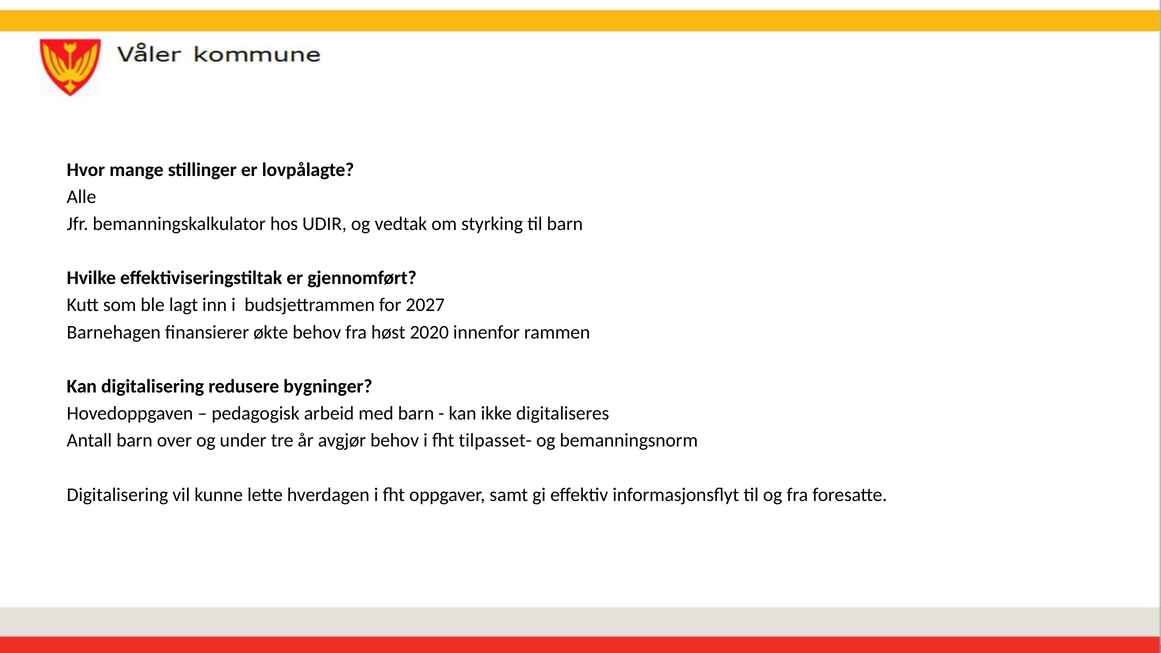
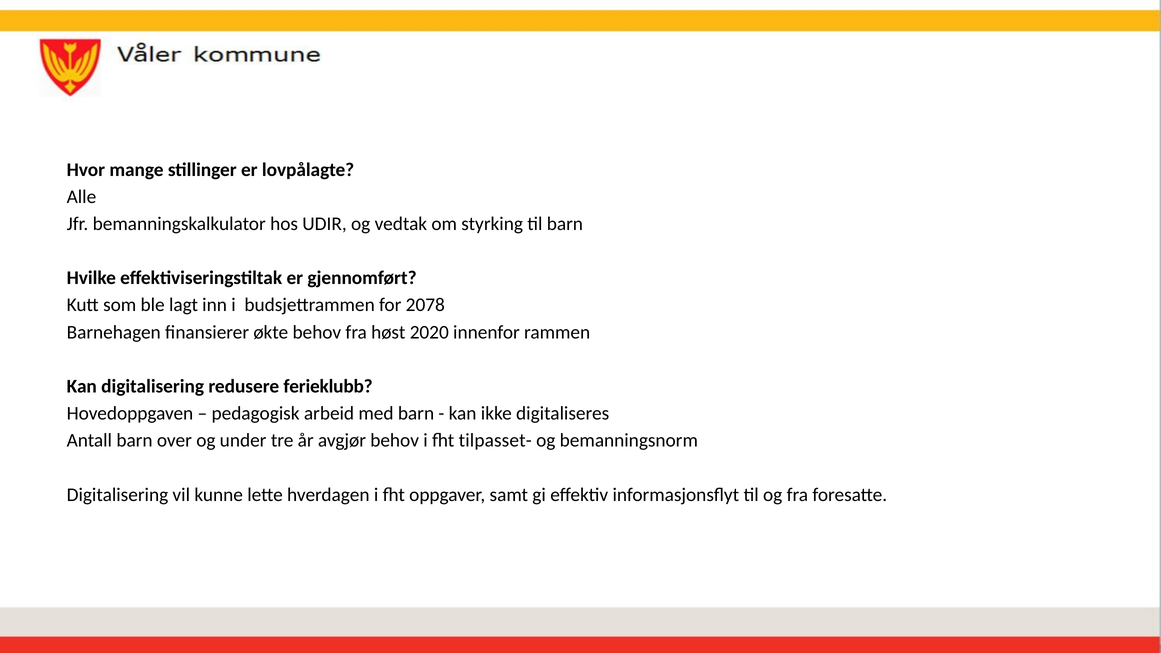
2027: 2027 -> 2078
bygninger: bygninger -> ferieklubb
